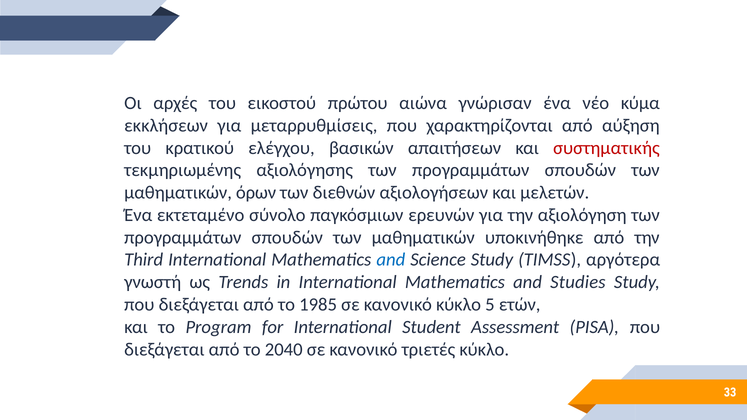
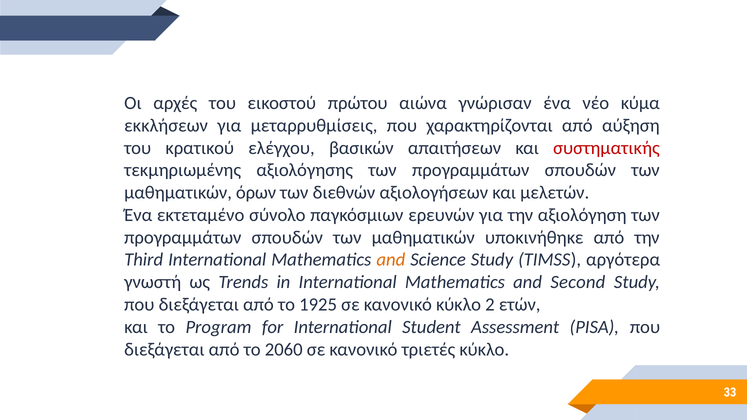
and at (391, 260) colour: blue -> orange
Studies: Studies -> Second
1985: 1985 -> 1925
5: 5 -> 2
2040: 2040 -> 2060
